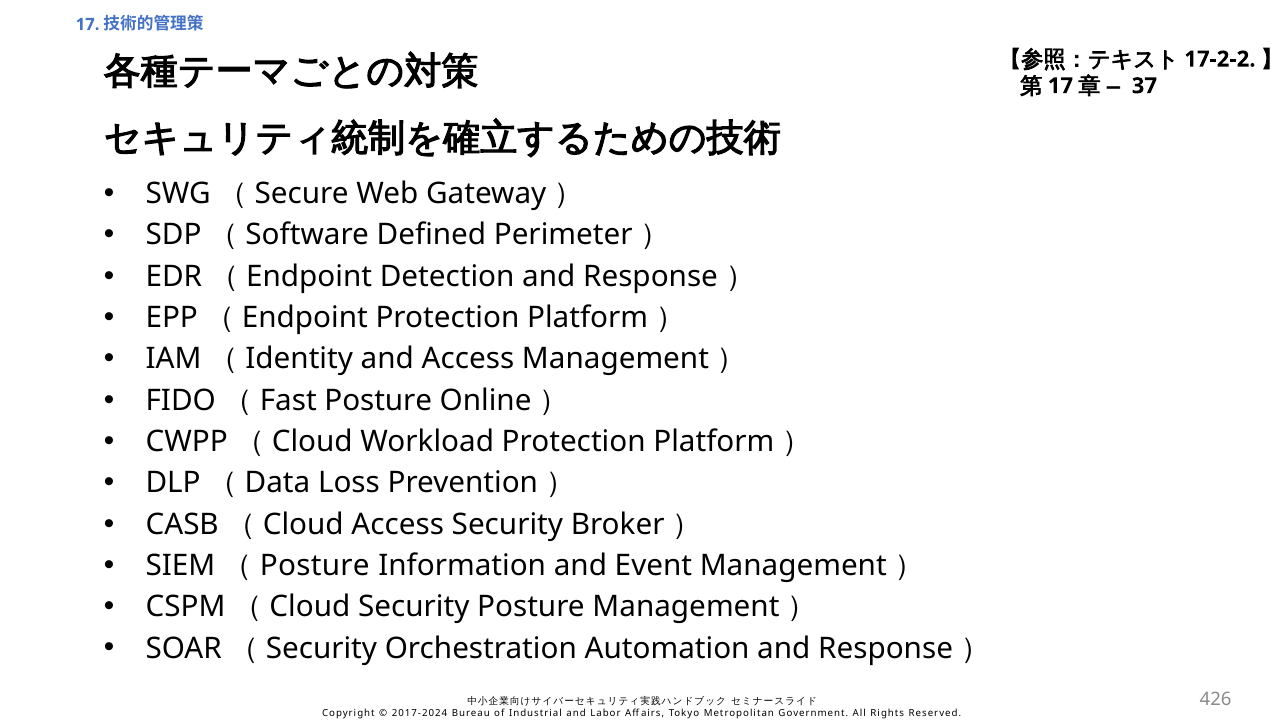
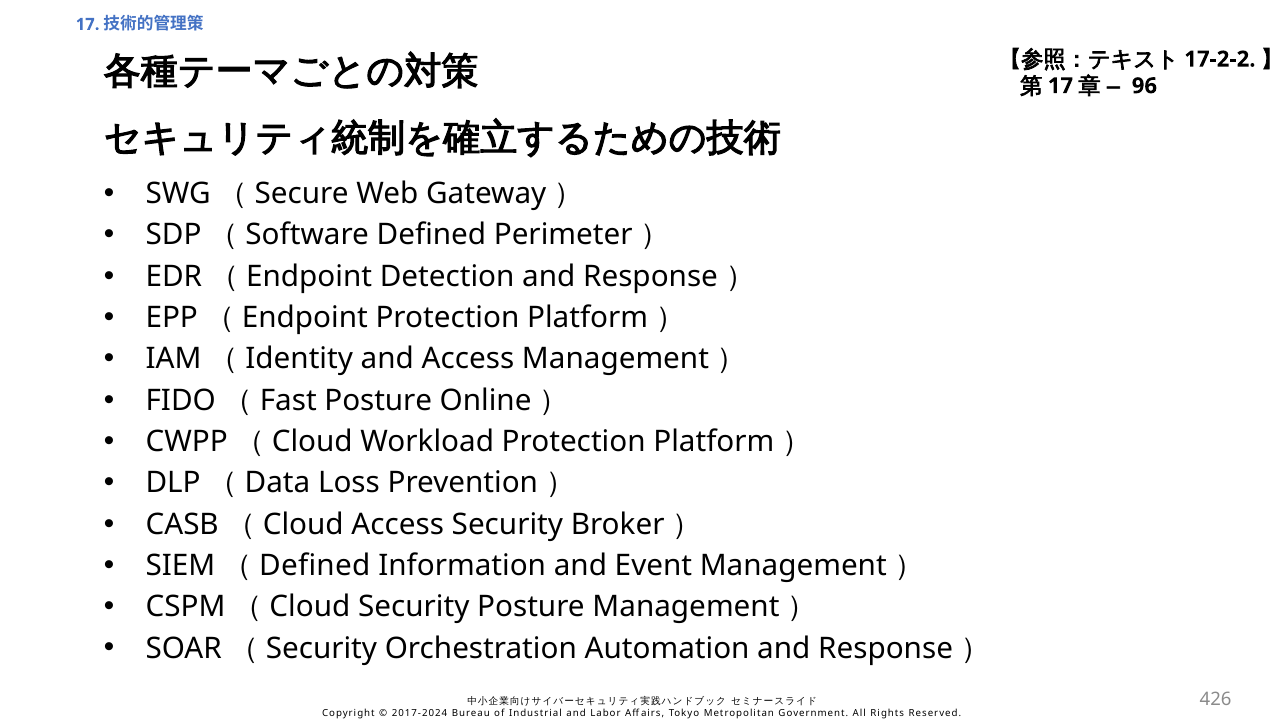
37: 37 -> 96
Posture at (315, 566): Posture -> Defined
